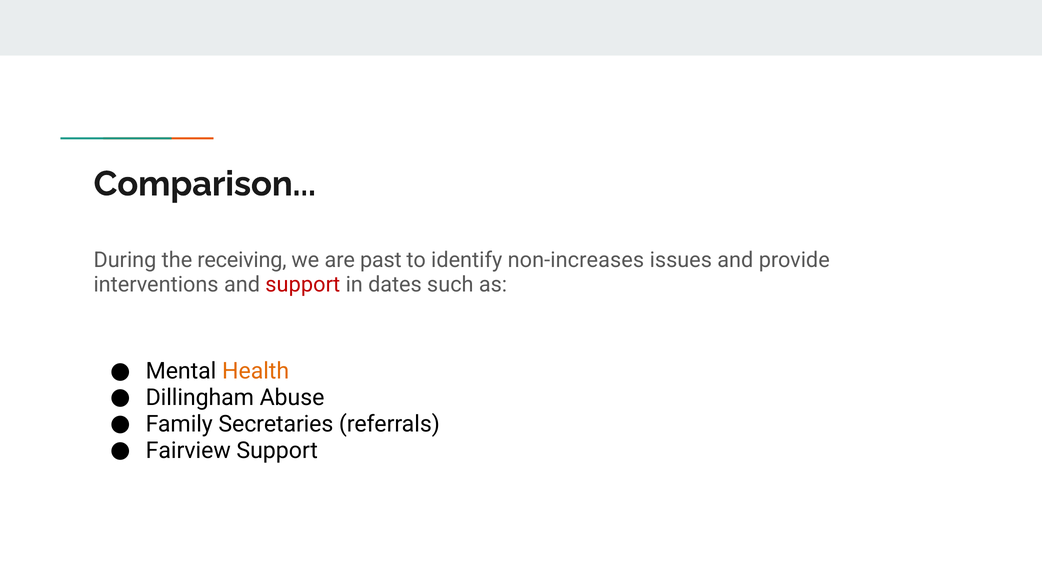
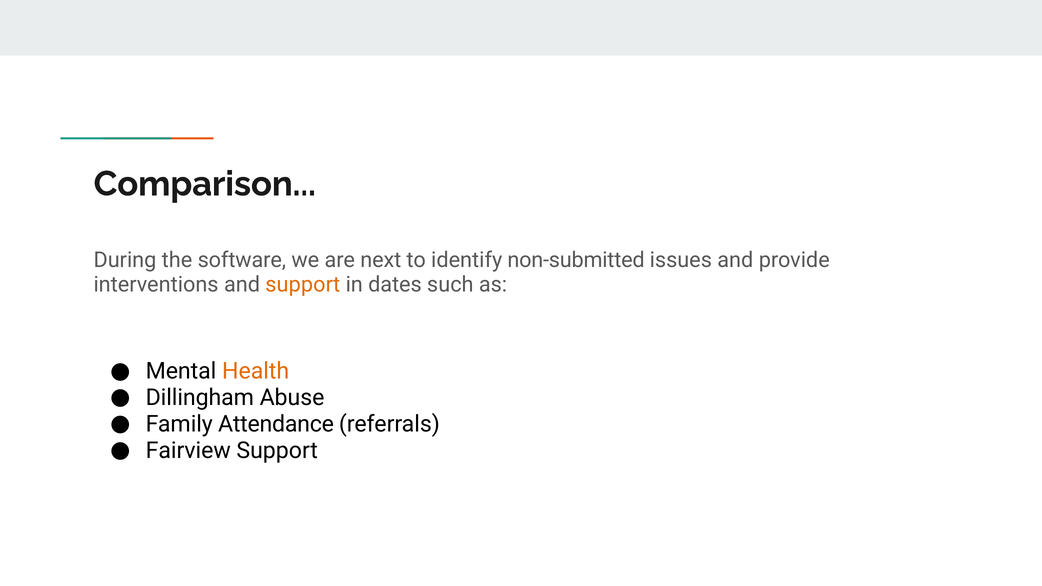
receiving: receiving -> software
past: past -> next
non-increases: non-increases -> non-submitted
support at (303, 285) colour: red -> orange
Secretaries: Secretaries -> Attendance
